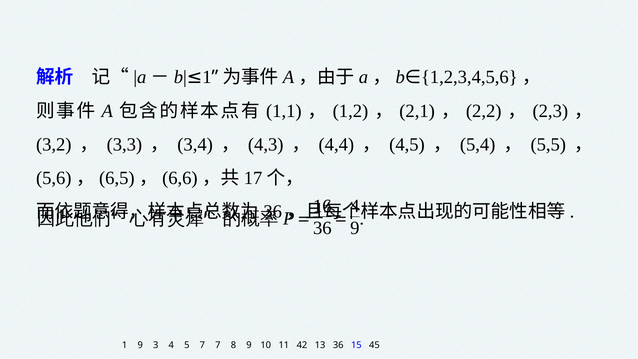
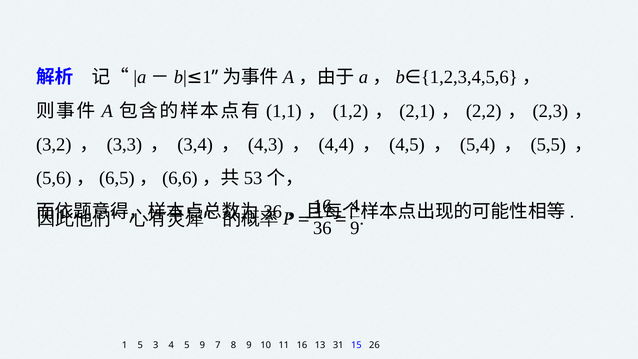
17: 17 -> 53
1 9: 9 -> 5
5 7: 7 -> 9
11 42: 42 -> 16
13 36: 36 -> 31
45: 45 -> 26
